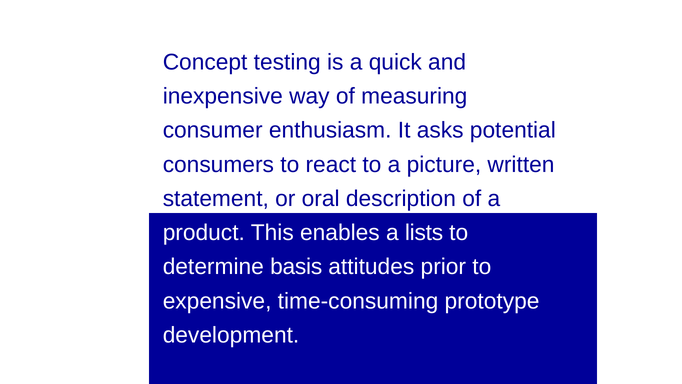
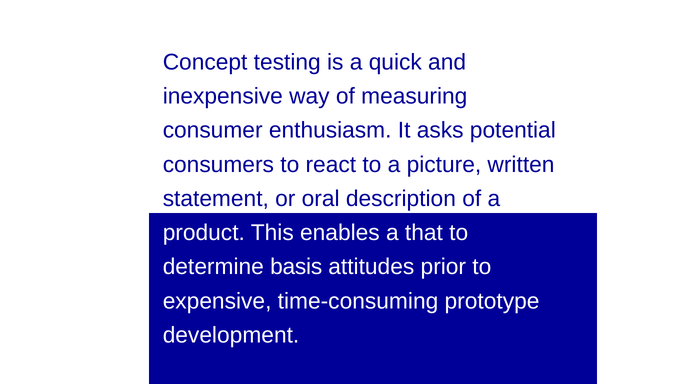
lists: lists -> that
